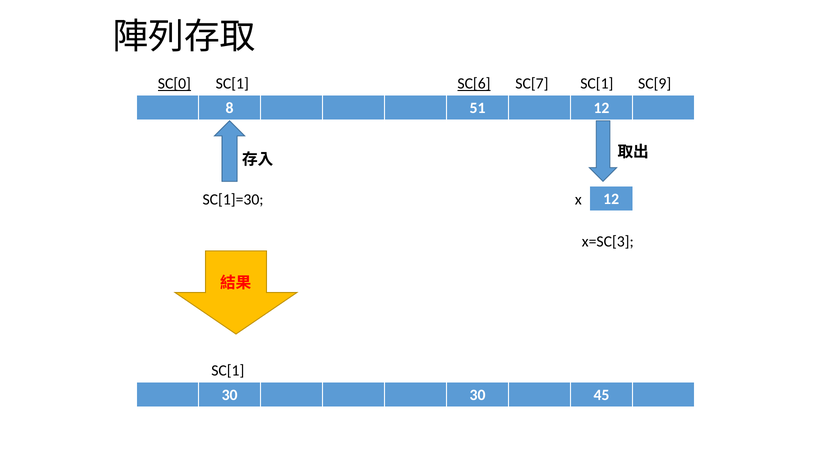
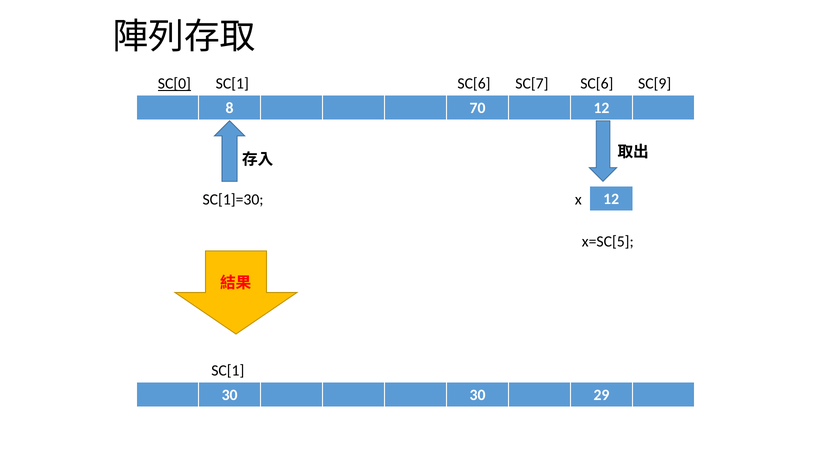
SC[6 at (474, 84) underline: present -> none
SC[7 SC[1: SC[1 -> SC[6
51: 51 -> 70
x=SC[3: x=SC[3 -> x=SC[5
45: 45 -> 29
